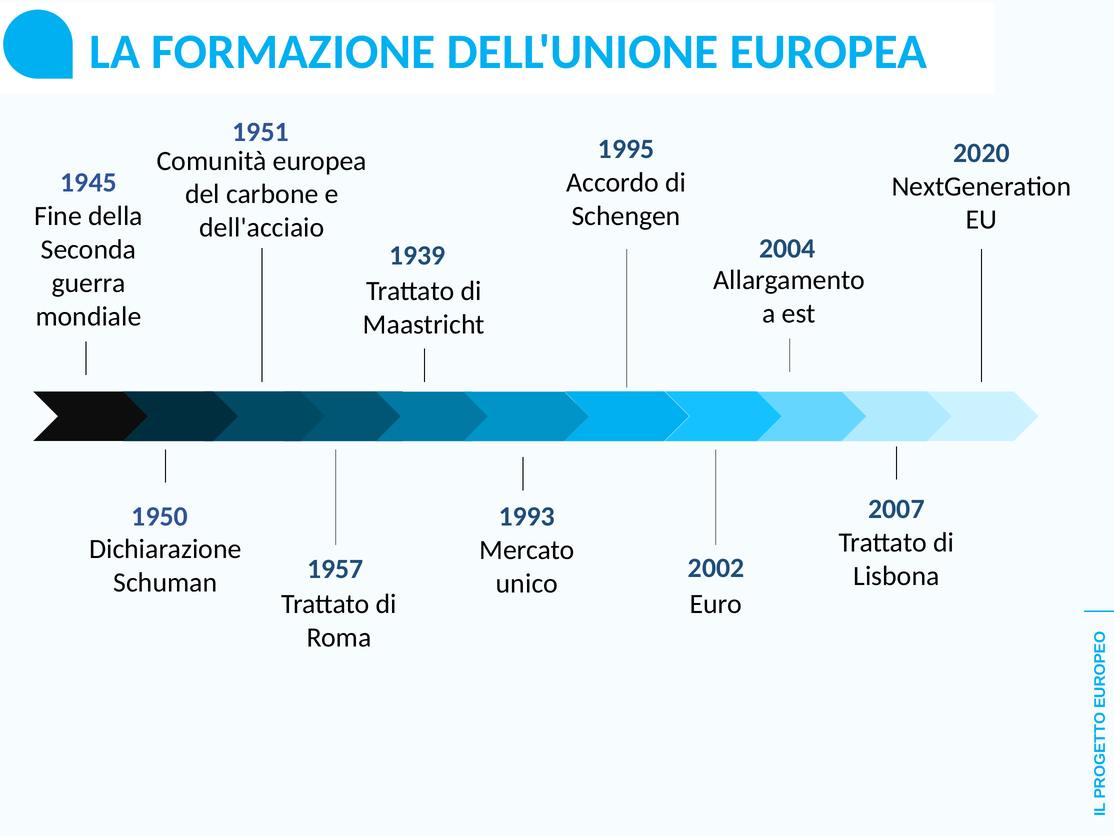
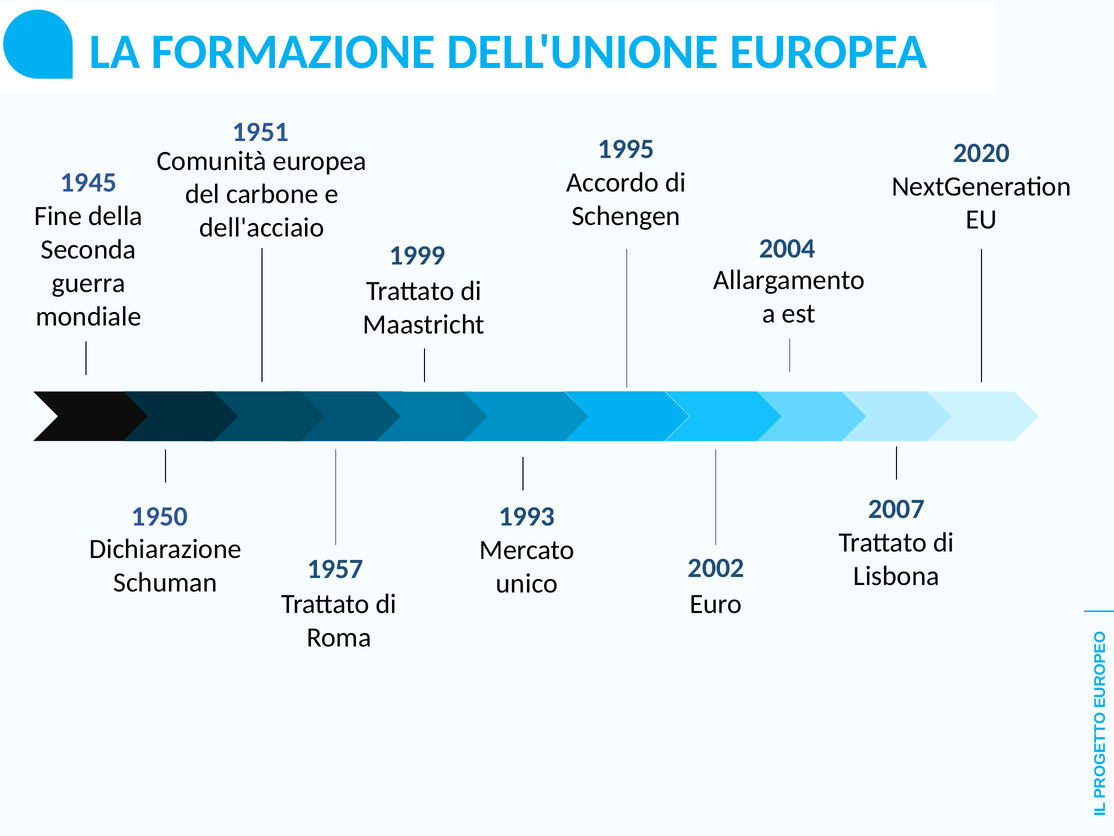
1939: 1939 -> 1999
